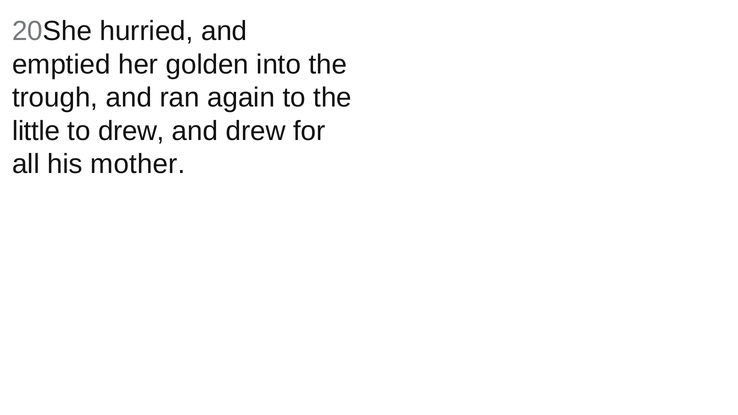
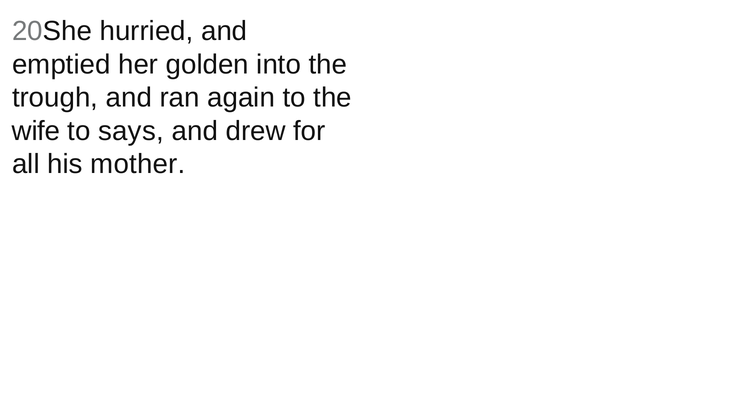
little: little -> wife
to drew: drew -> says
